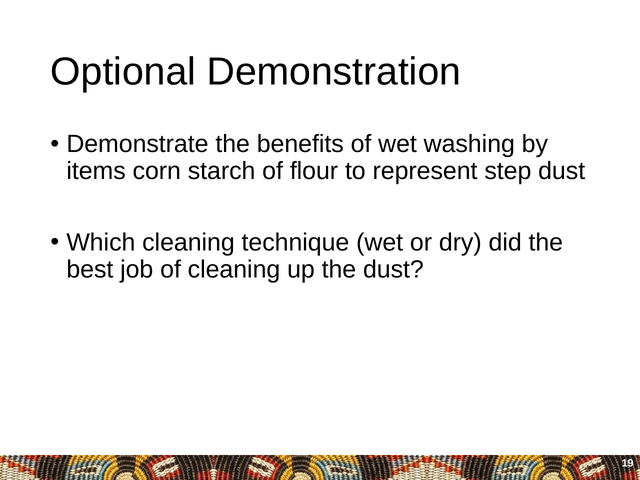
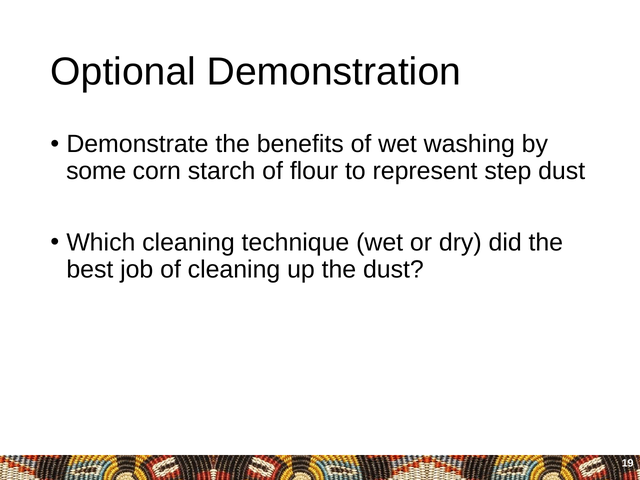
items: items -> some
